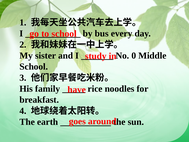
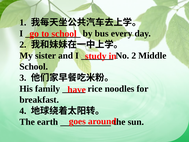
No 0: 0 -> 2
